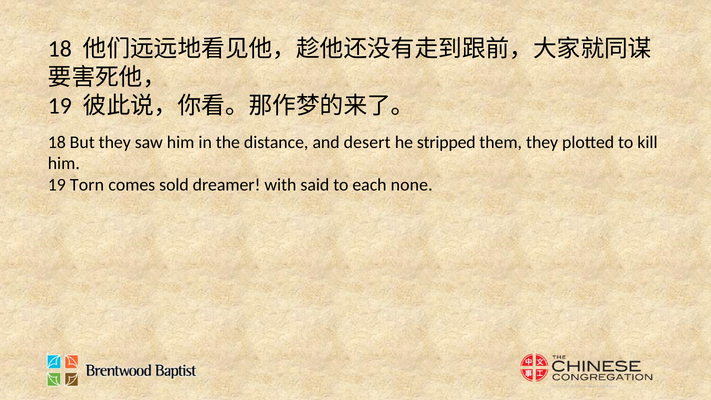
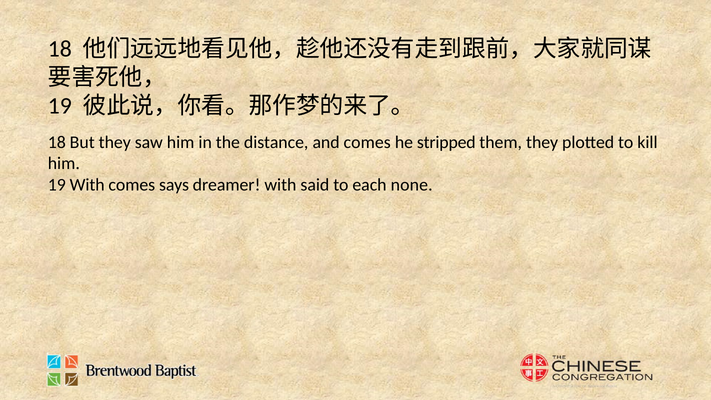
and desert: desert -> comes
19 Torn: Torn -> With
sold: sold -> says
